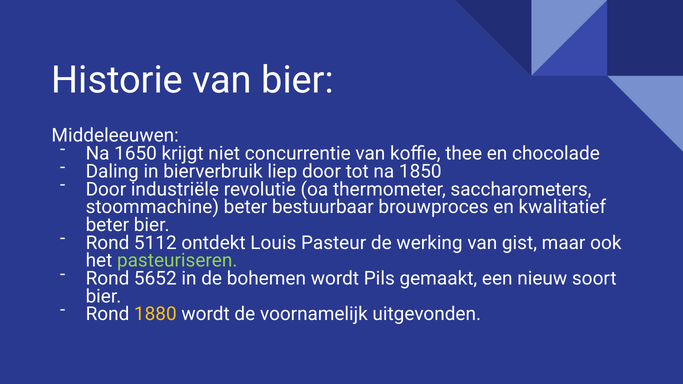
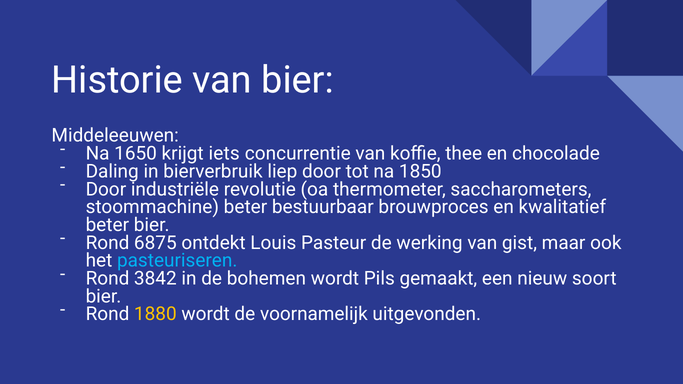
niet: niet -> iets
5112: 5112 -> 6875
pasteuriseren colour: light green -> light blue
5652: 5652 -> 3842
